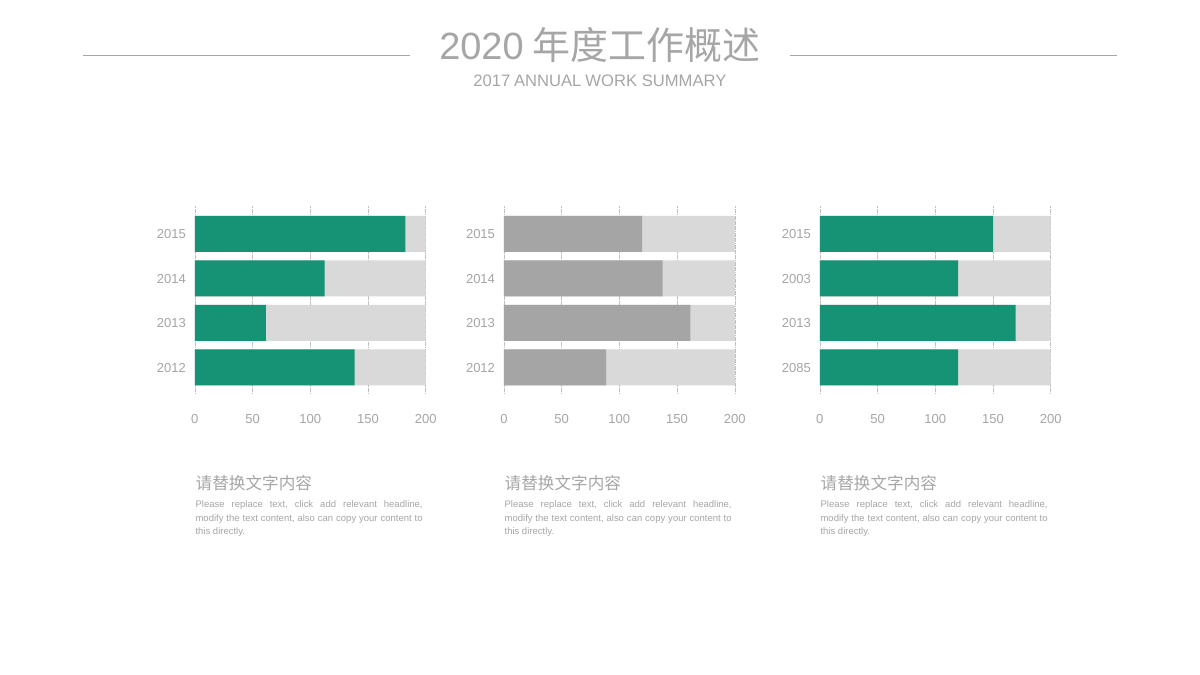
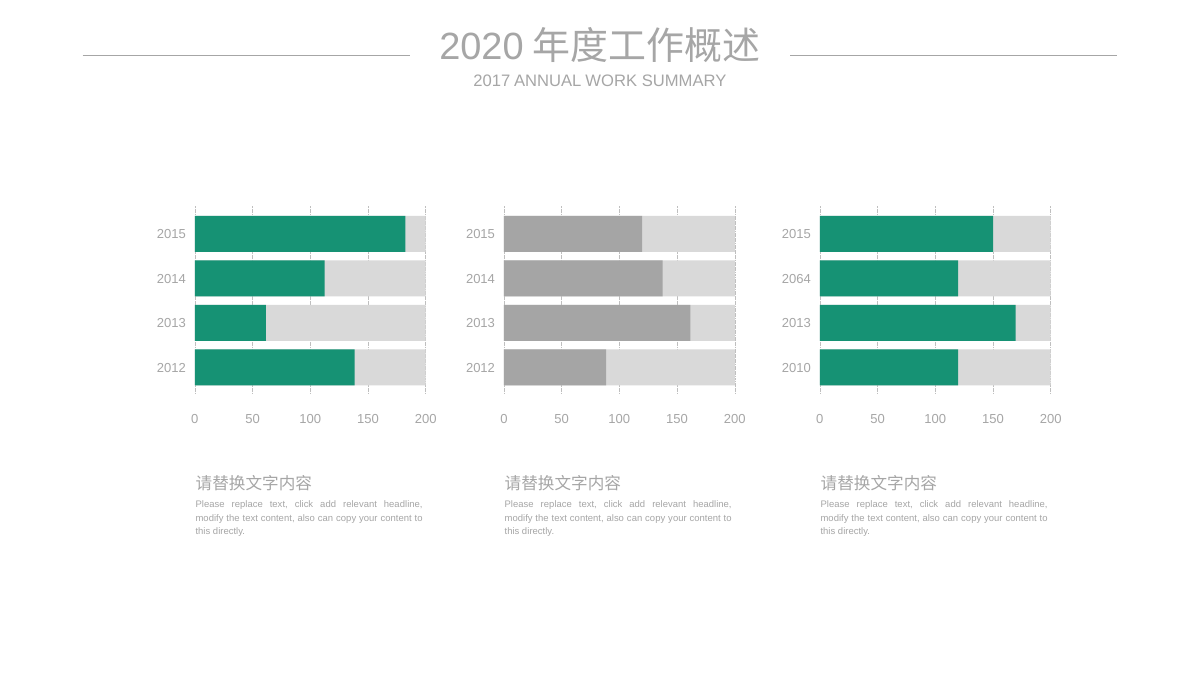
2003: 2003 -> 2064
2085: 2085 -> 2010
